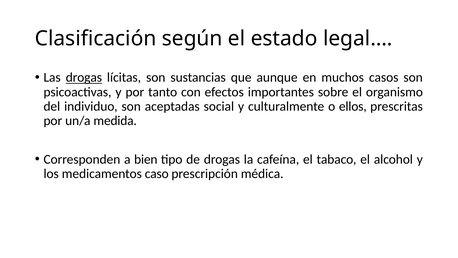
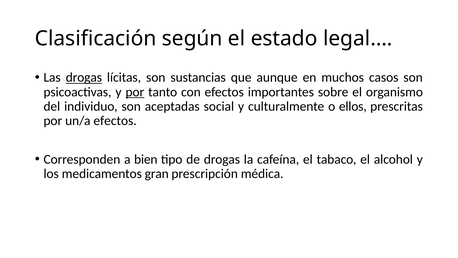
por at (135, 92) underline: none -> present
un/a medida: medida -> efectos
caso: caso -> gran
